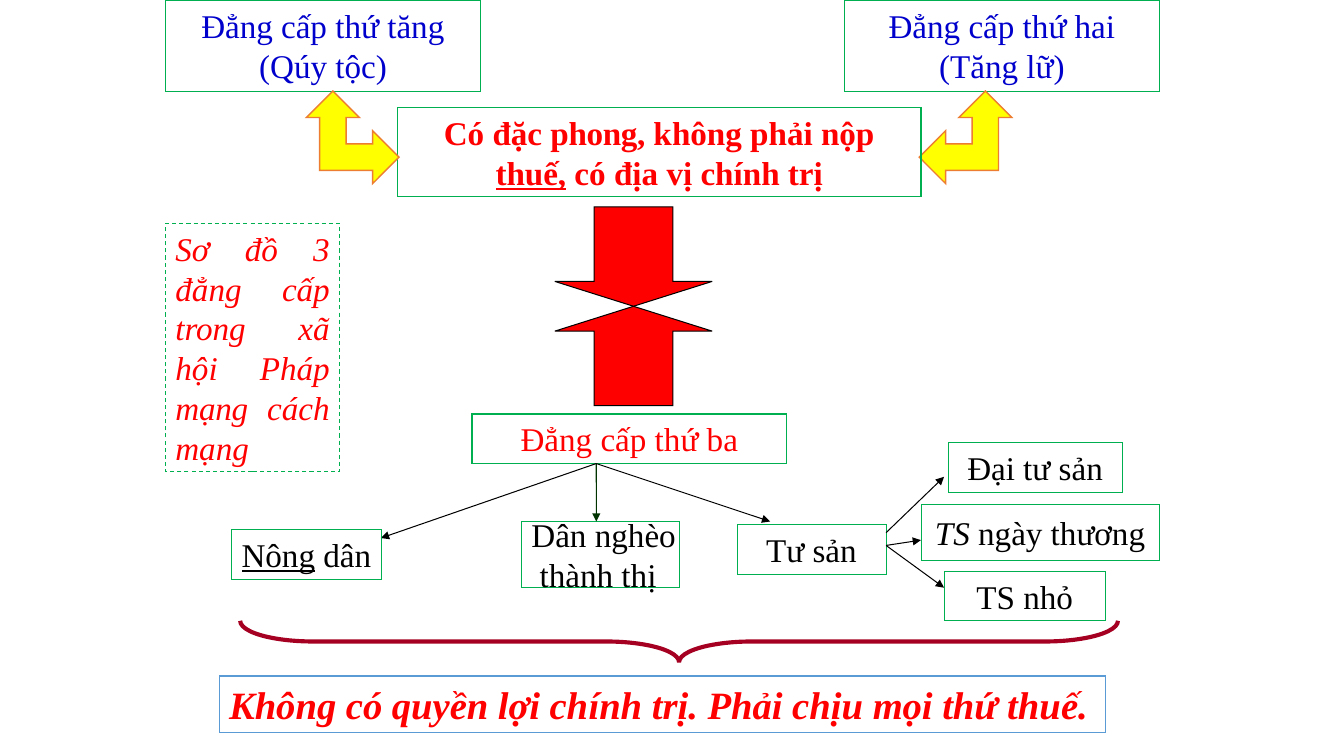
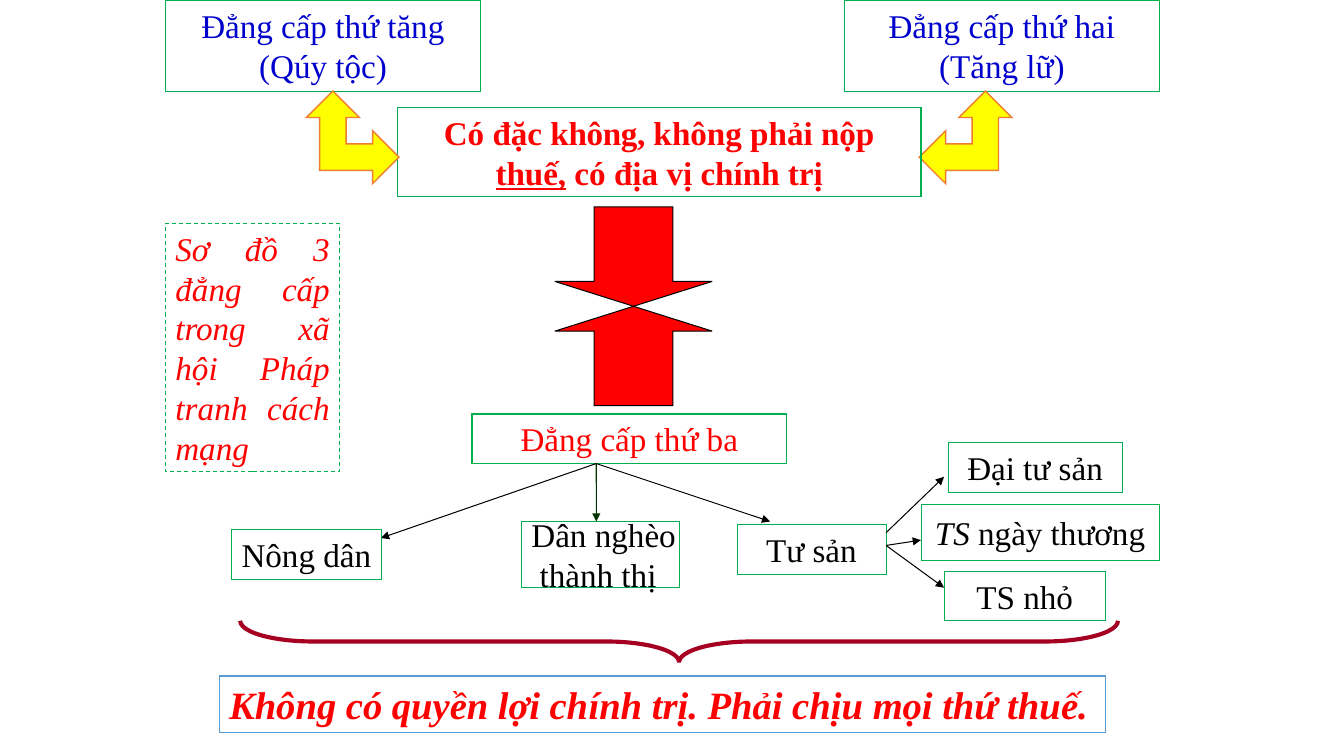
đặc phong: phong -> không
mạng at (212, 410): mạng -> tranh
Nông underline: present -> none
